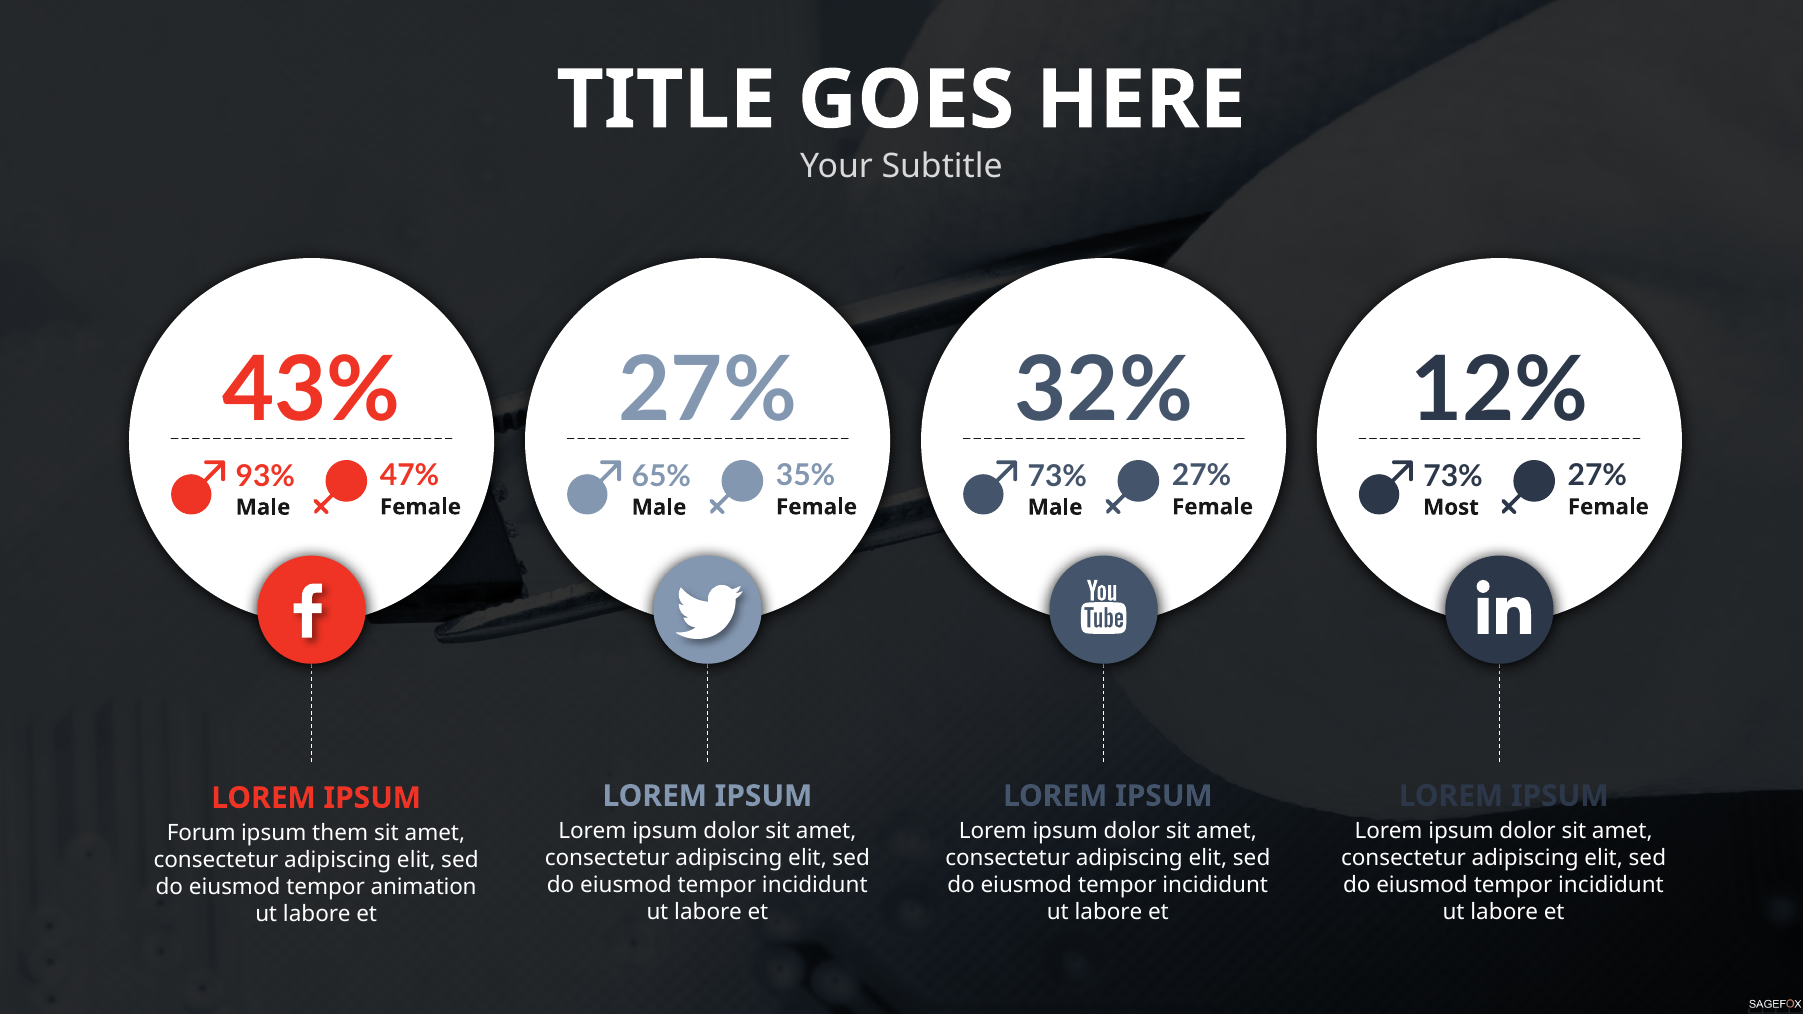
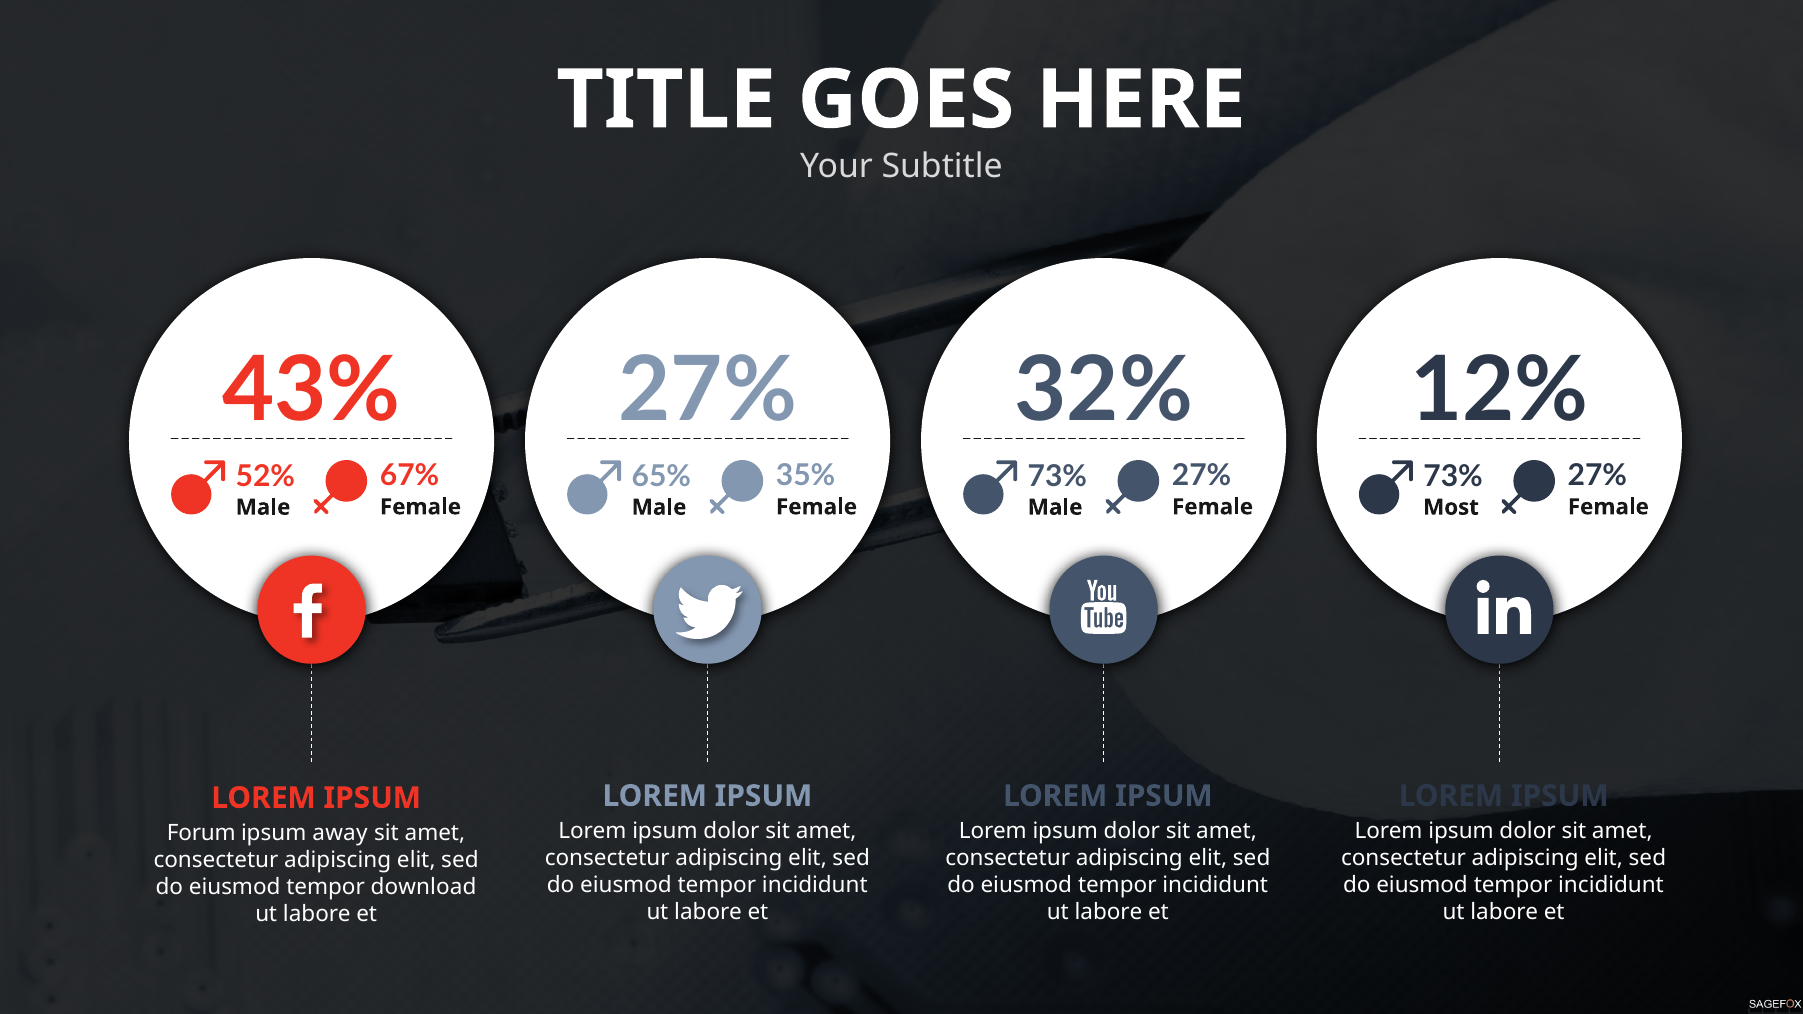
47%: 47% -> 67%
93%: 93% -> 52%
them: them -> away
animation: animation -> download
